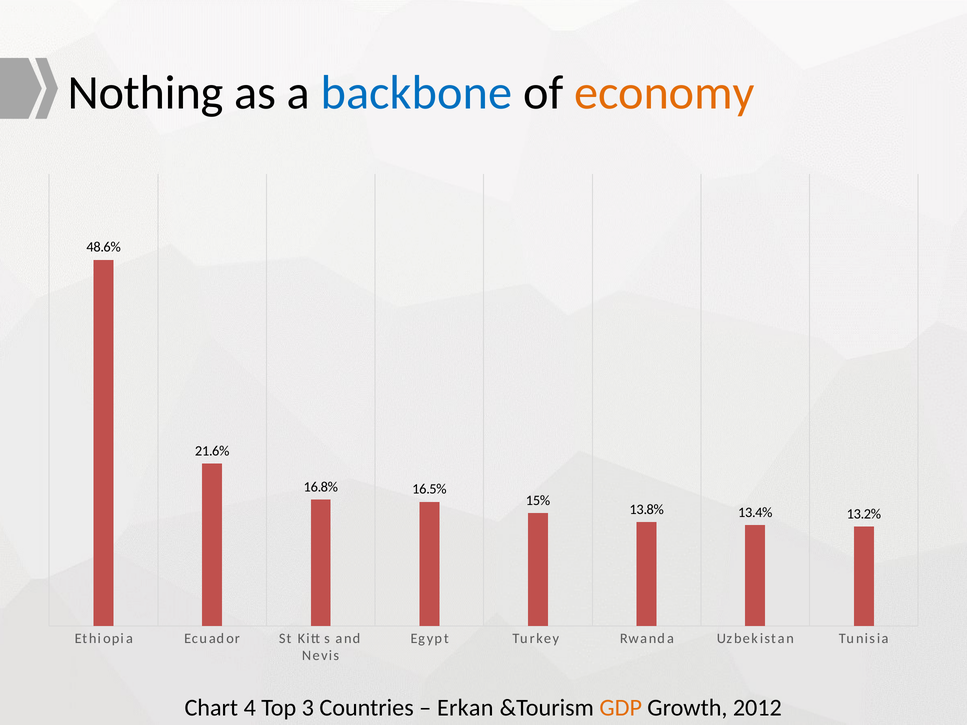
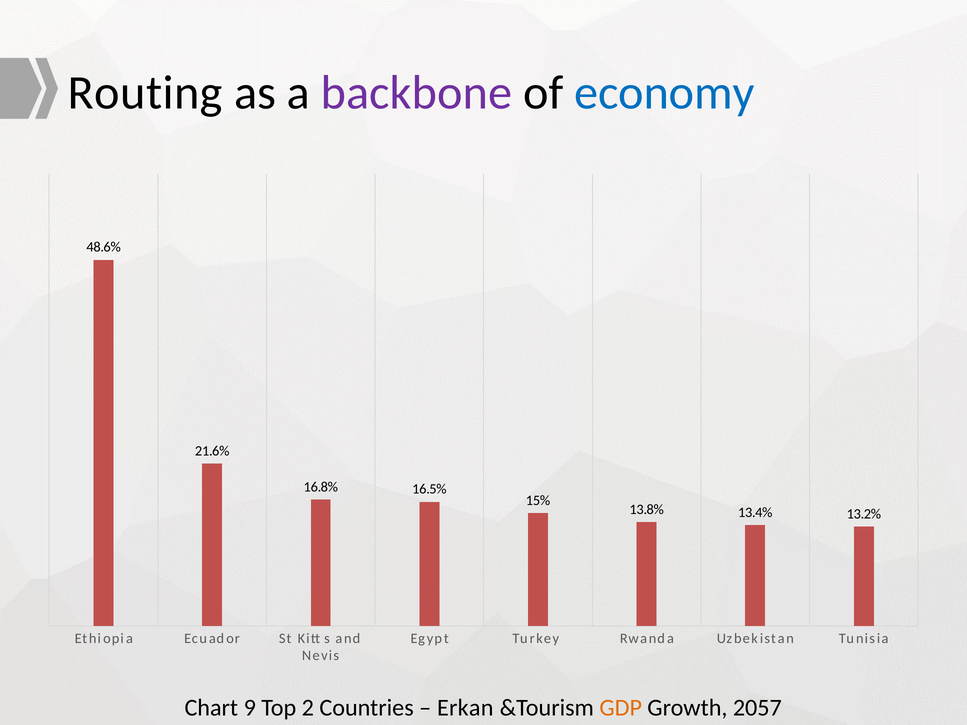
Nothing: Nothing -> Routing
backbone colour: blue -> purple
economy colour: orange -> blue
4: 4 -> 9
3: 3 -> 2
2012: 2012 -> 2057
